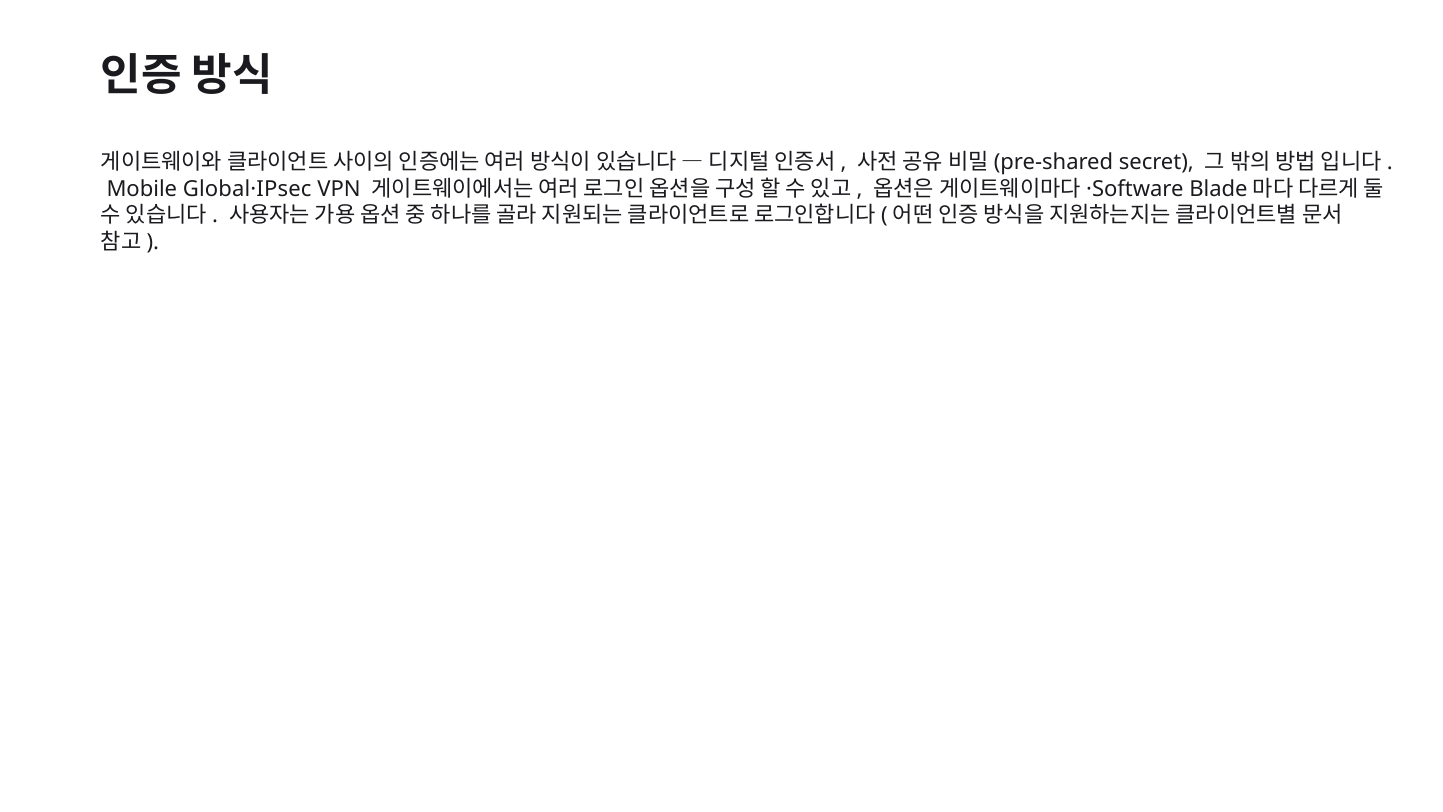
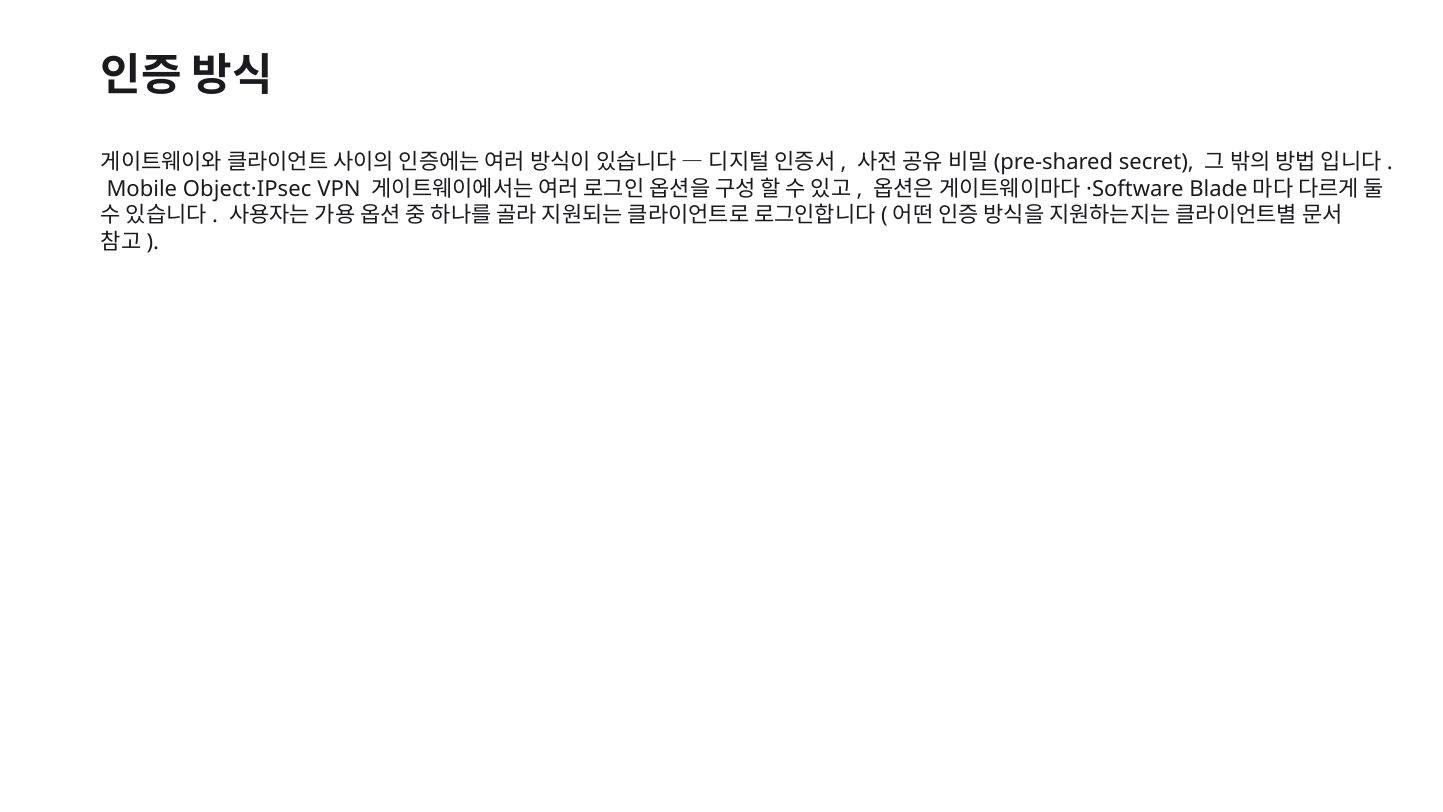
Global·IPsec: Global·IPsec -> Object·IPsec
